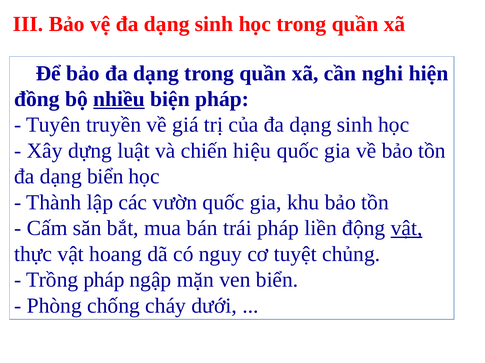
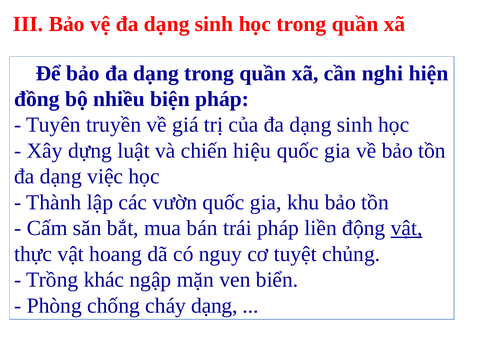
nhiều underline: present -> none
dạng biển: biển -> việc
Trồng pháp: pháp -> khác
cháy dưới: dưới -> dạng
